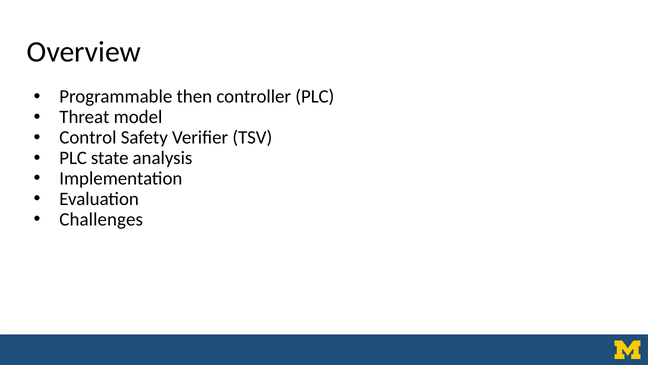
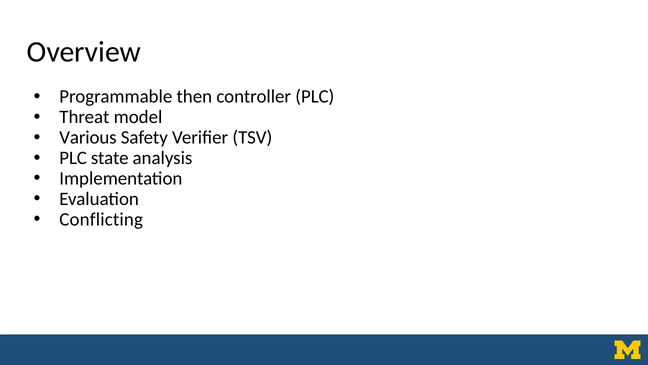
Control: Control -> Various
Challenges: Challenges -> Conflicting
